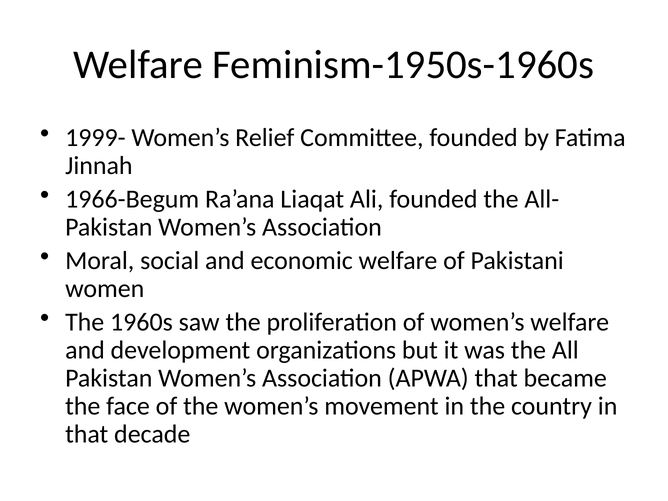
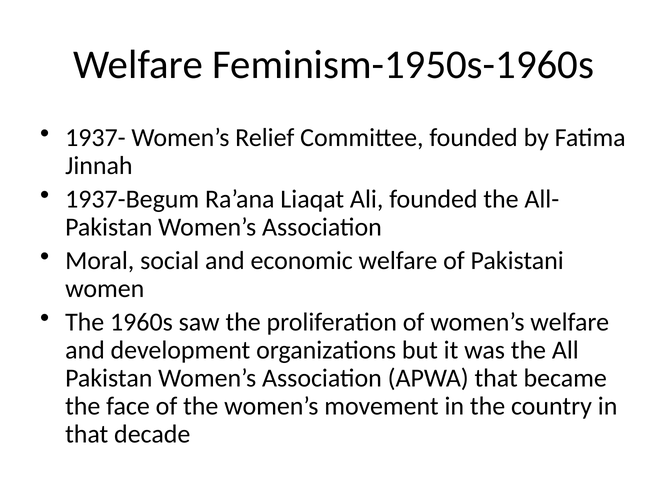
1999-: 1999- -> 1937-
1966-Begum: 1966-Begum -> 1937-Begum
